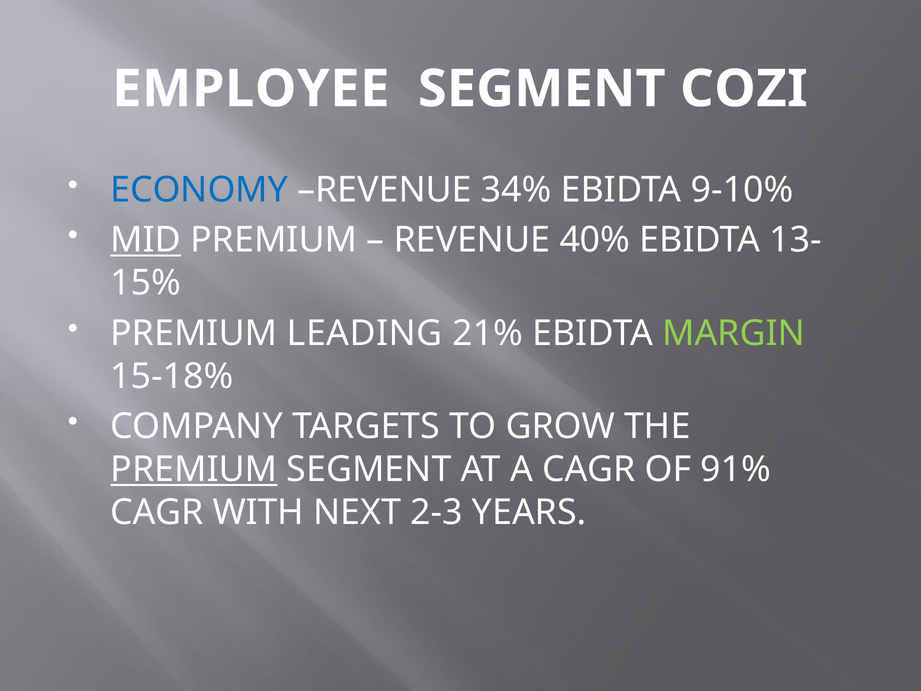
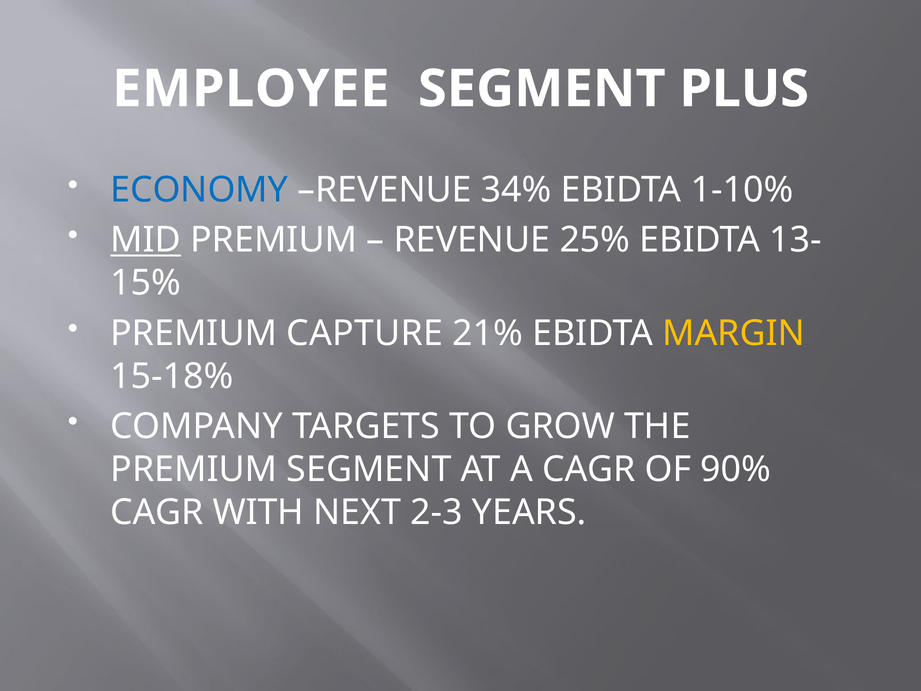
COZI: COZI -> PLUS
9-10%: 9-10% -> 1-10%
40%: 40% -> 25%
LEADING: LEADING -> CAPTURE
MARGIN colour: light green -> yellow
PREMIUM at (194, 469) underline: present -> none
91%: 91% -> 90%
